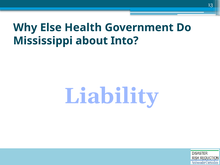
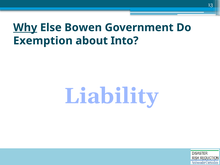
Why underline: none -> present
Health: Health -> Bowen
Mississippi: Mississippi -> Exemption
